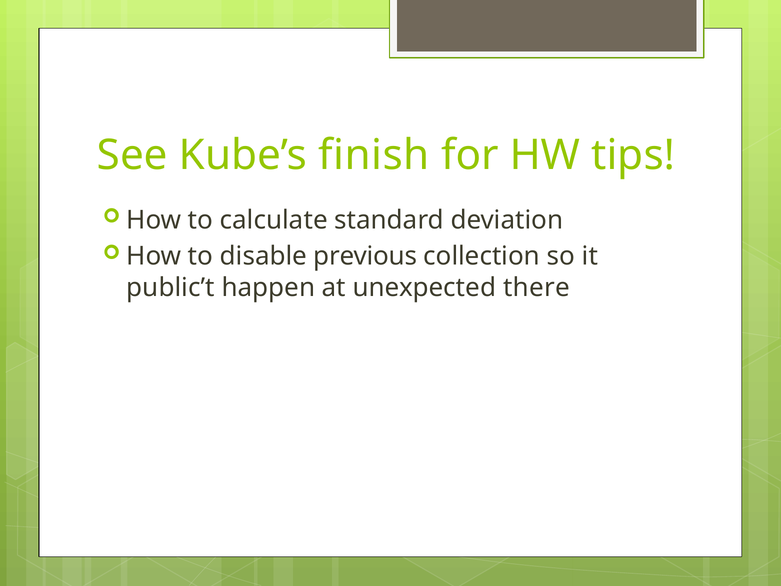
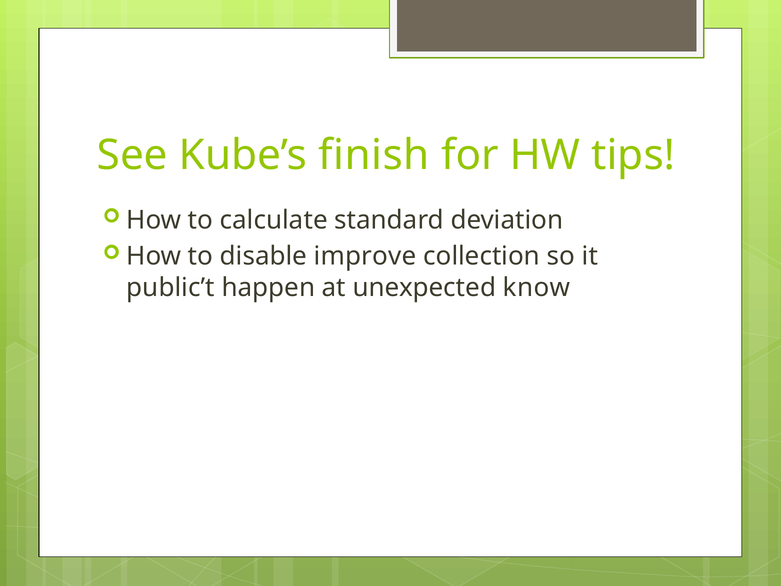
previous: previous -> improve
there: there -> know
